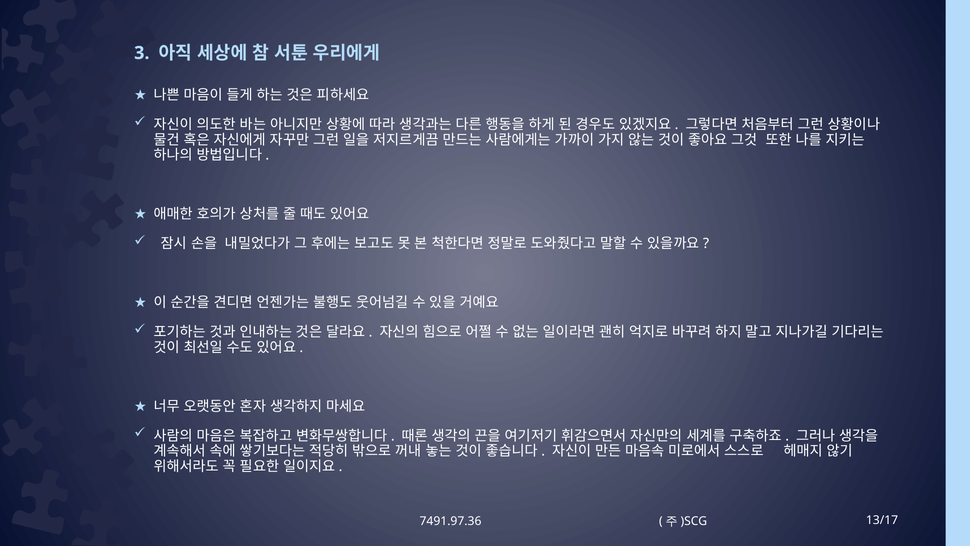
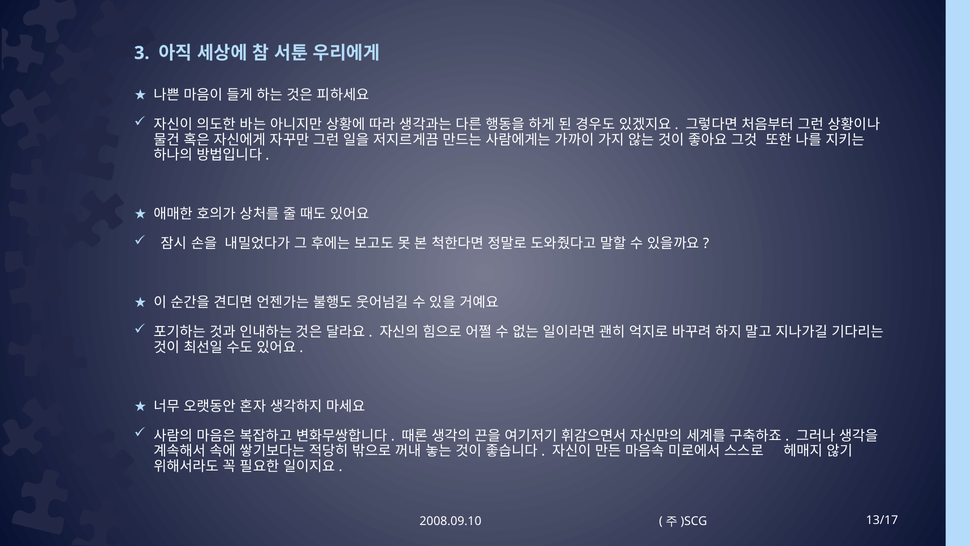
7491.97.36: 7491.97.36 -> 2008.09.10
